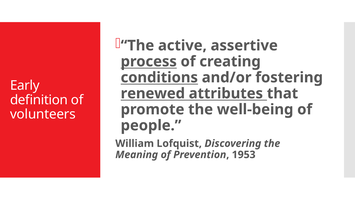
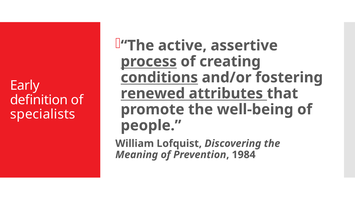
volunteers: volunteers -> specialists
1953: 1953 -> 1984
